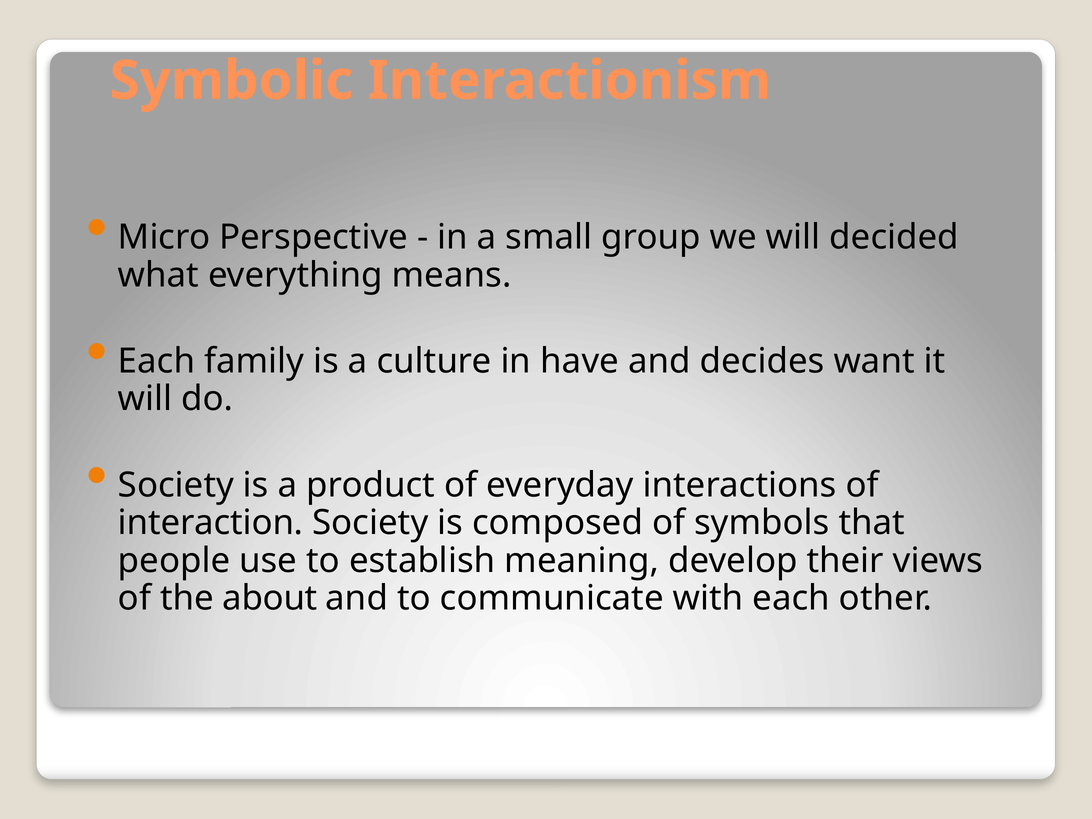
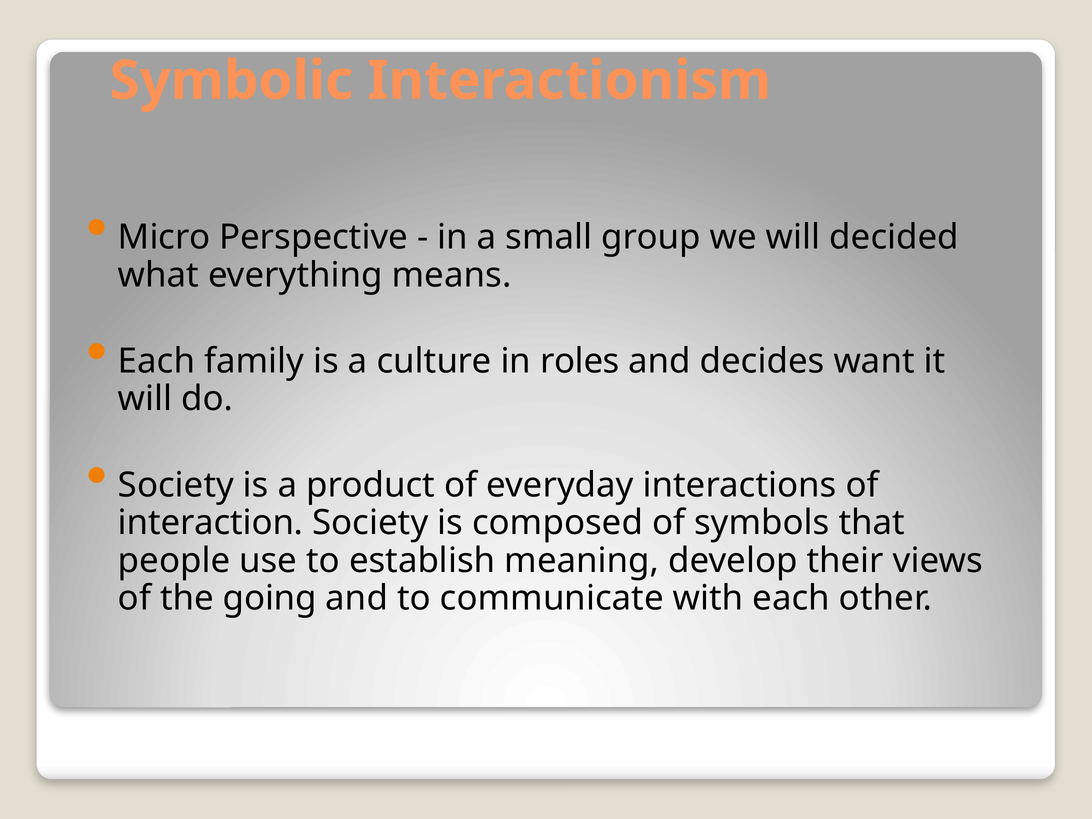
have: have -> roles
about: about -> going
